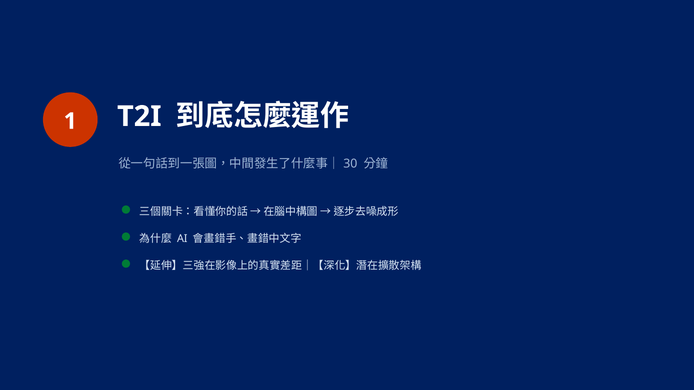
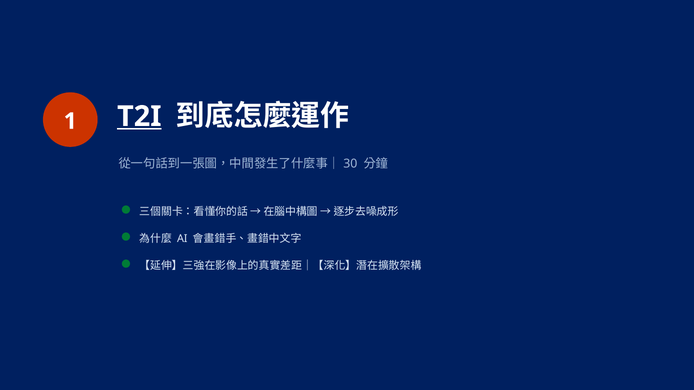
T2I underline: none -> present
